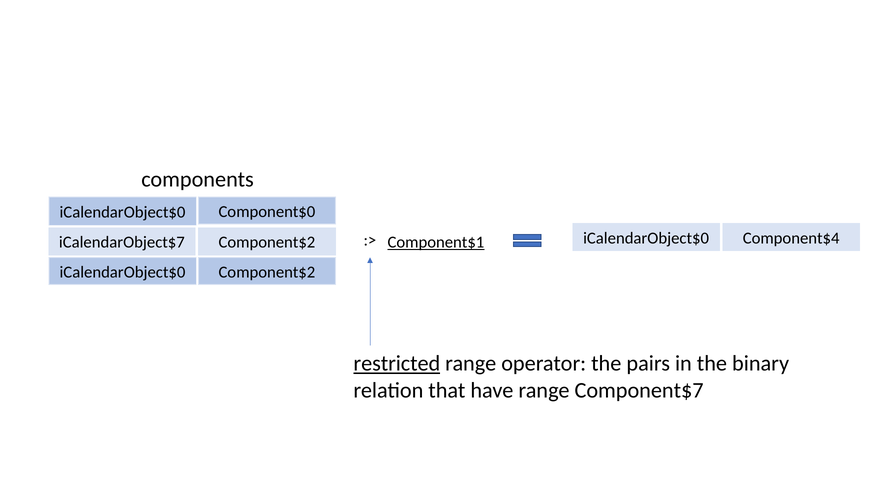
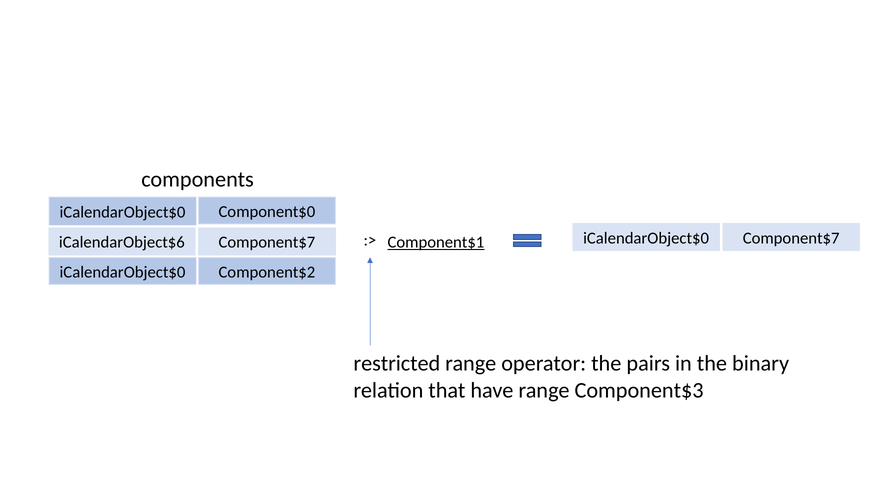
Component$4 at (791, 238): Component$4 -> Component$7
iCalendarObject$7: iCalendarObject$7 -> iCalendarObject$6
Component$2 at (267, 243): Component$2 -> Component$7
restricted underline: present -> none
Component$7: Component$7 -> Component$3
